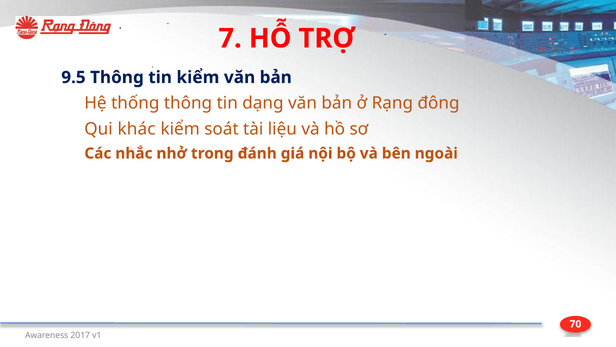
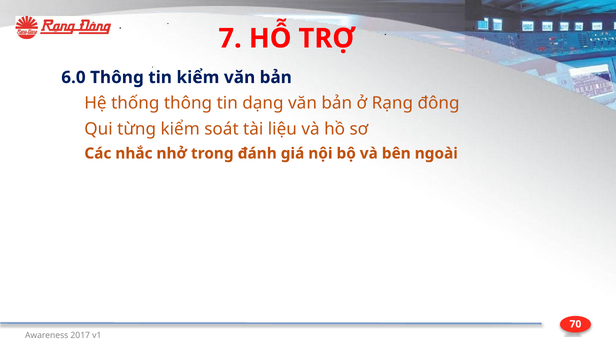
9.5: 9.5 -> 6.0
khác: khác -> từng
